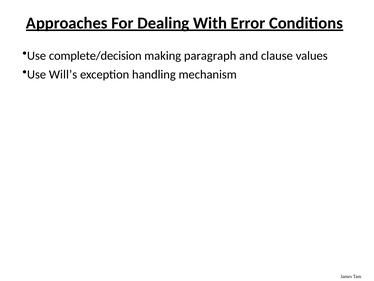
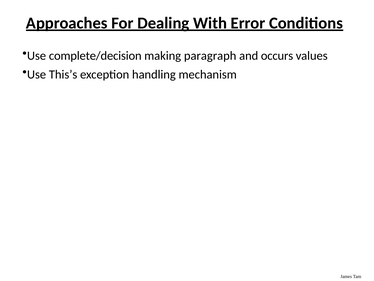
clause: clause -> occurs
Will’s: Will’s -> This’s
